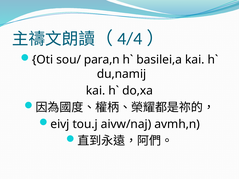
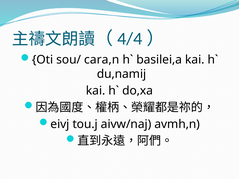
para,n: para,n -> cara,n
